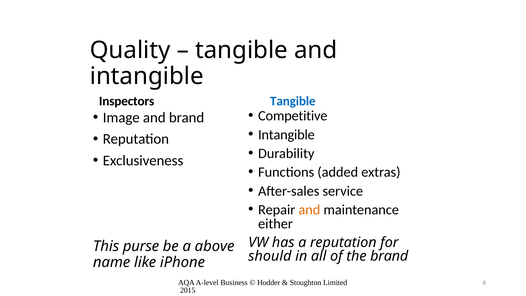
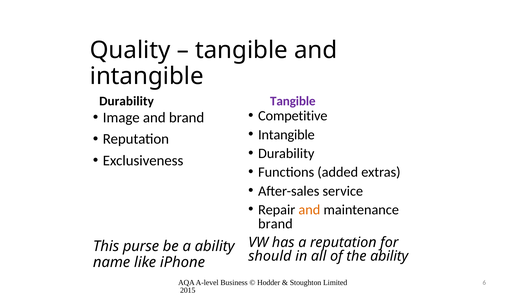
Inspectors at (127, 101): Inspectors -> Durability
Tangible at (293, 101) colour: blue -> purple
either at (275, 224): either -> brand
a above: above -> ability
the brand: brand -> ability
